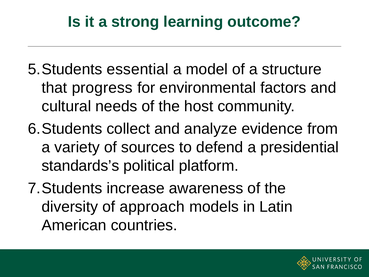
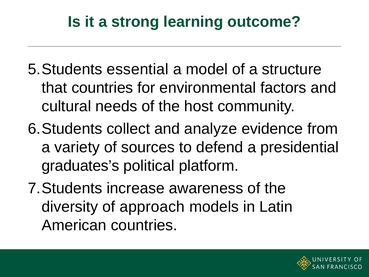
that progress: progress -> countries
standards’s: standards’s -> graduates’s
